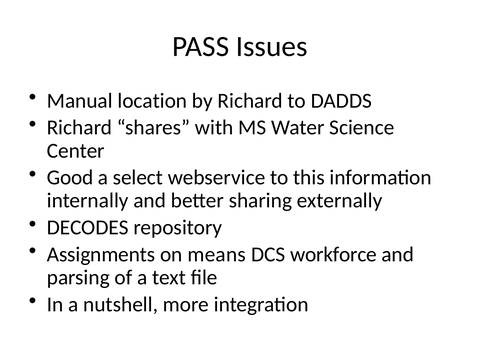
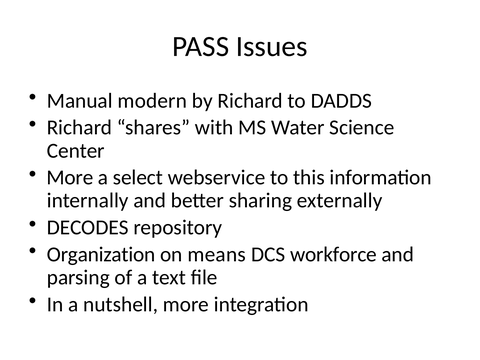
location: location -> modern
Good at (70, 178): Good -> More
Assignments: Assignments -> Organization
